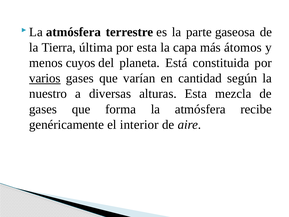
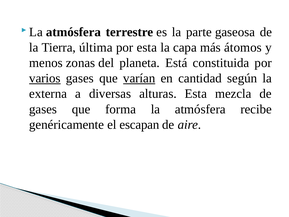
cuyos: cuyos -> zonas
varían underline: none -> present
nuestro: nuestro -> externa
interior: interior -> escapan
